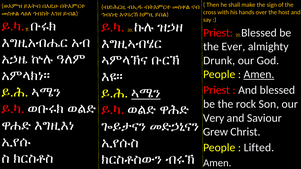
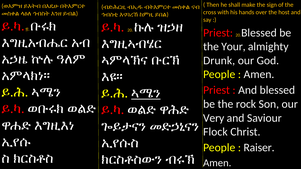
Ever: Ever -> Your
Amen at (259, 75) underline: present -> none
Grew: Grew -> Flock
Lifted: Lifted -> Raiser
